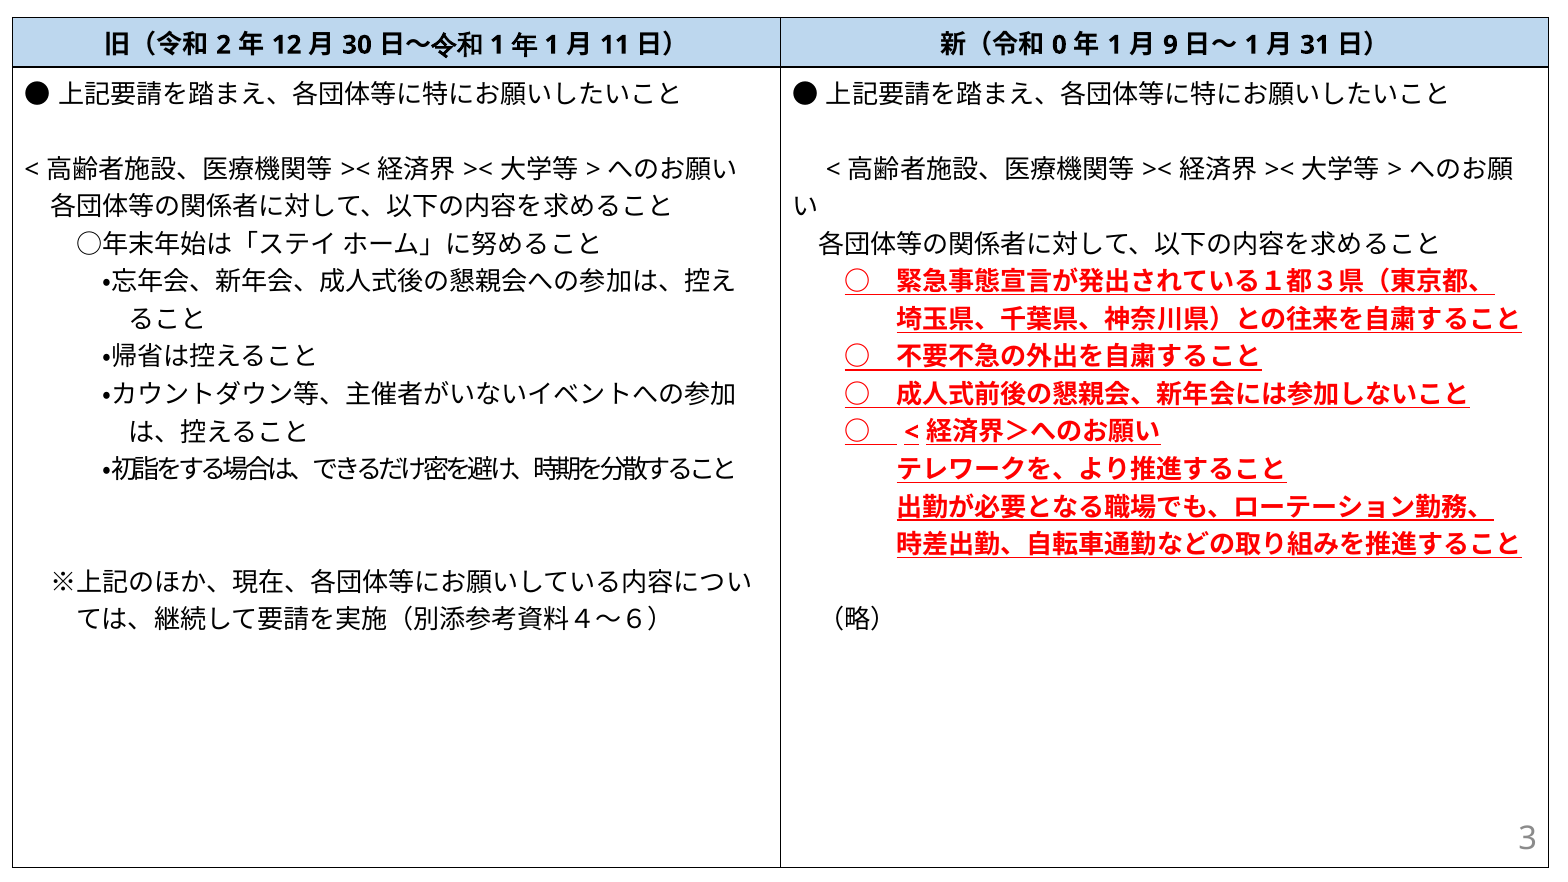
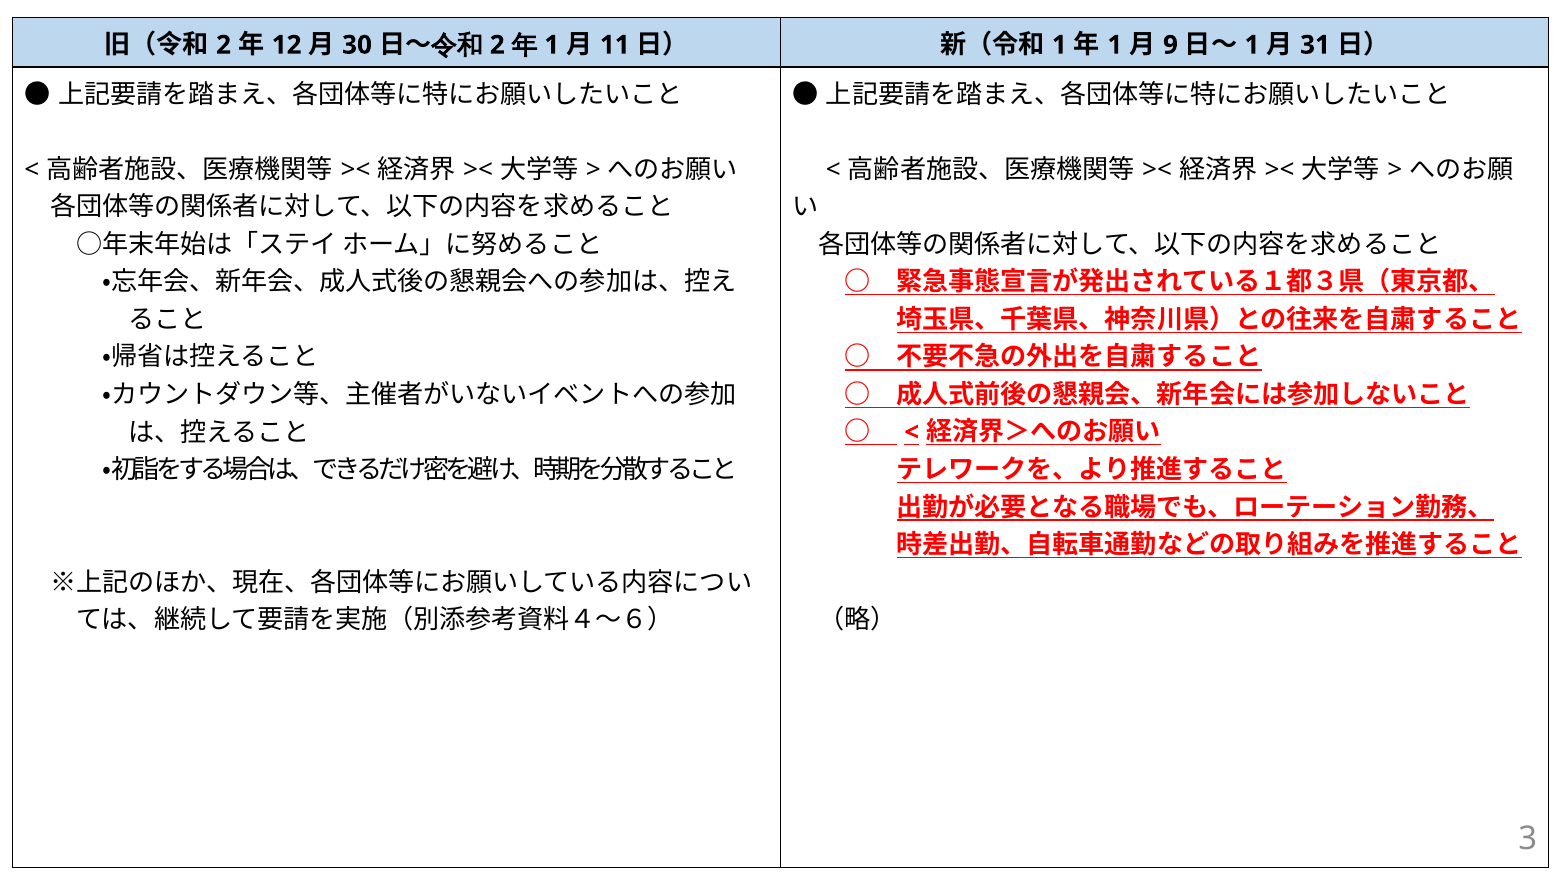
1 at (497, 45): 1 -> 2
0 at (1059, 45): 0 -> 1
